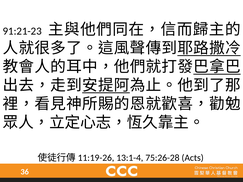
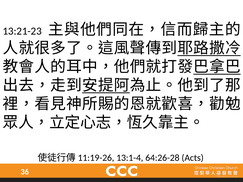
91:21-23: 91:21-23 -> 13:21-23
75:26-28: 75:26-28 -> 64:26-28
